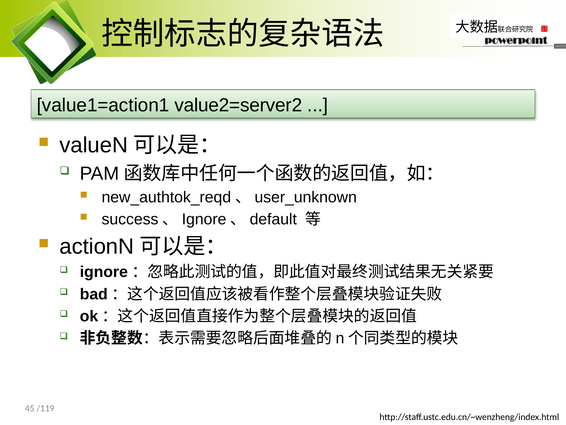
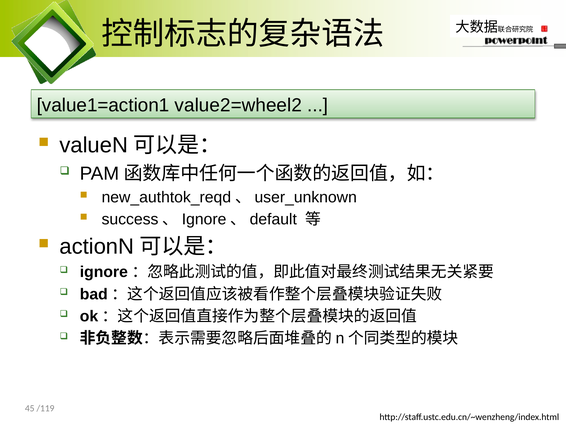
value2=server2: value2=server2 -> value2=wheel2
